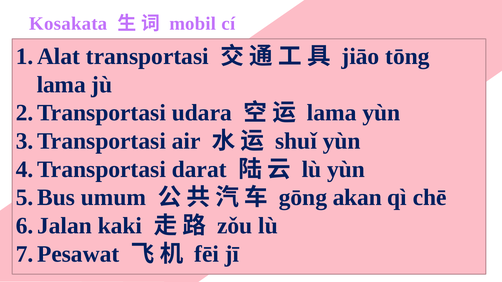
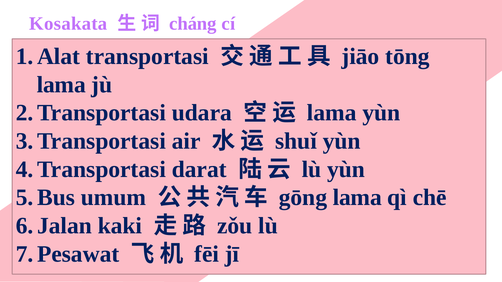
mobil: mobil -> cháng
gōng akan: akan -> lama
